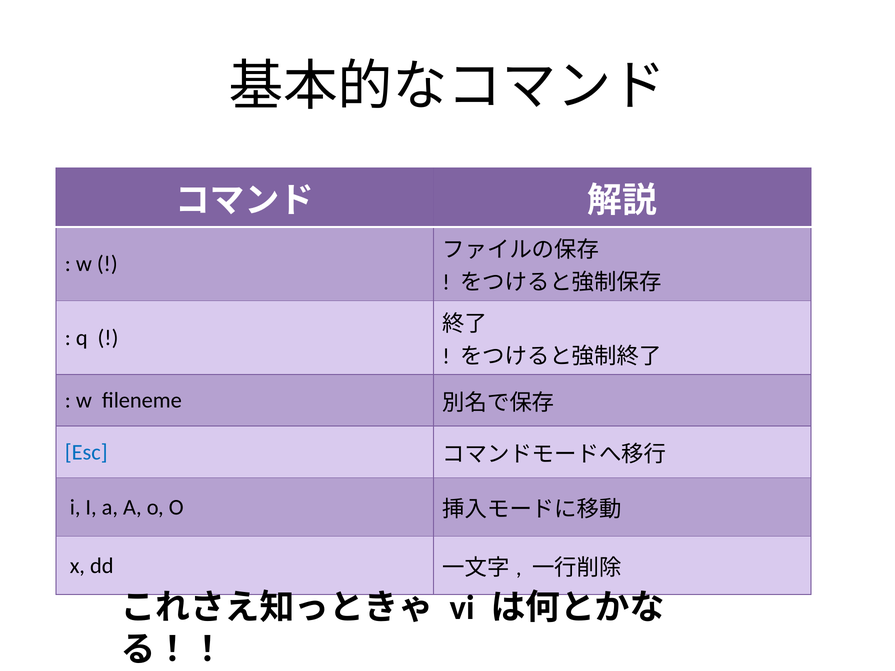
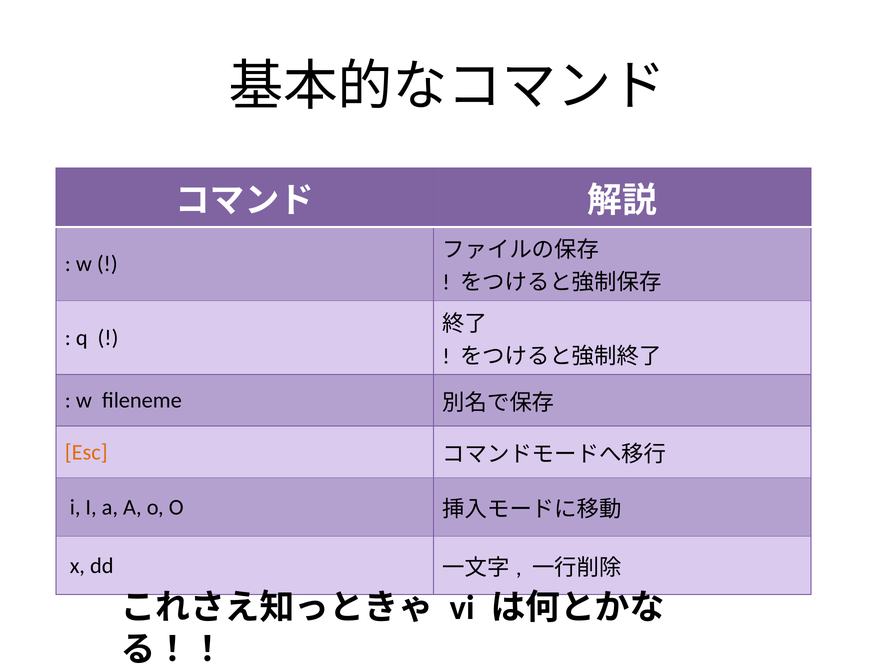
Esc colour: blue -> orange
